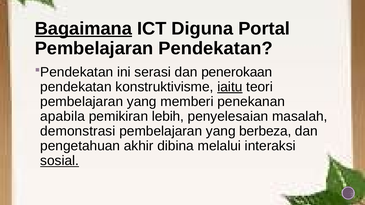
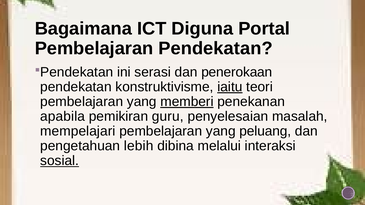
Bagaimana underline: present -> none
memberi underline: none -> present
lebih: lebih -> guru
demonstrasi: demonstrasi -> mempelajari
berbeza: berbeza -> peluang
akhir: akhir -> lebih
